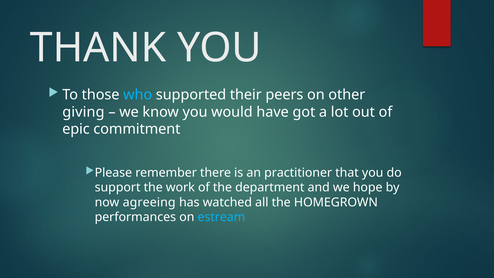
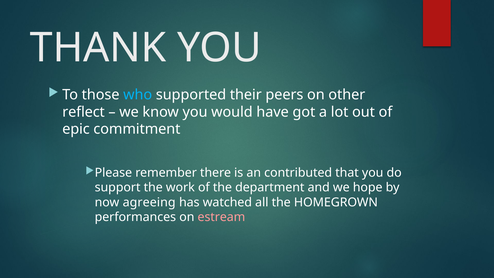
giving: giving -> reflect
practitioner: practitioner -> contributed
estream colour: light blue -> pink
